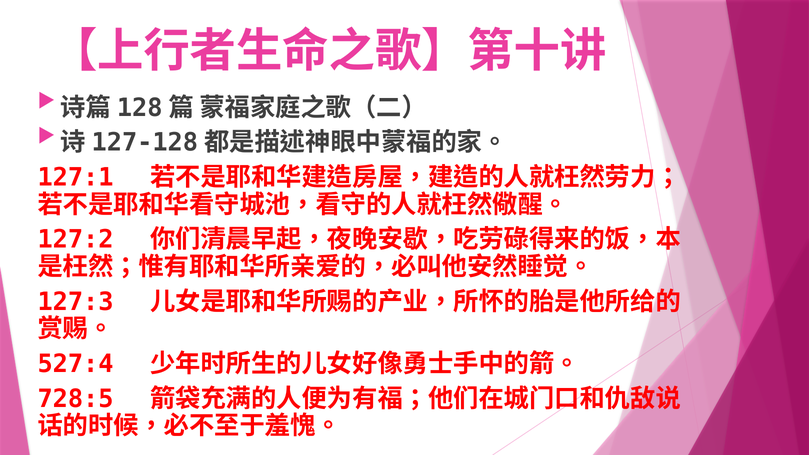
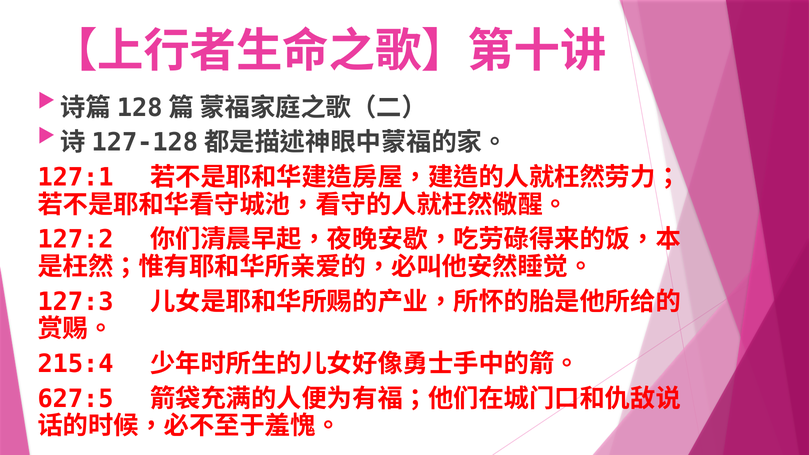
527:4: 527:4 -> 215:4
728:5: 728:5 -> 627:5
